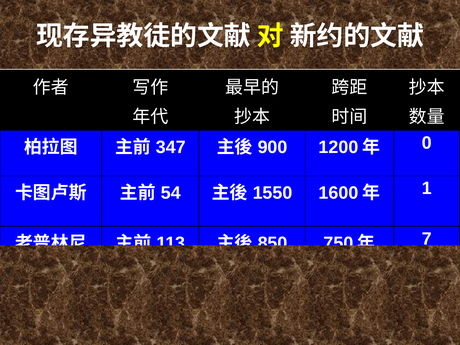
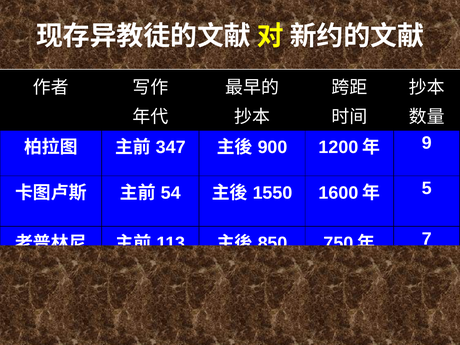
0: 0 -> 9
1: 1 -> 5
